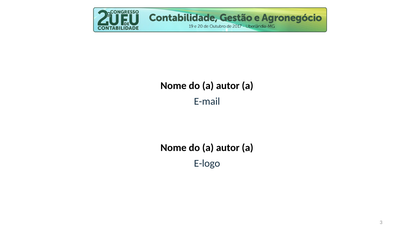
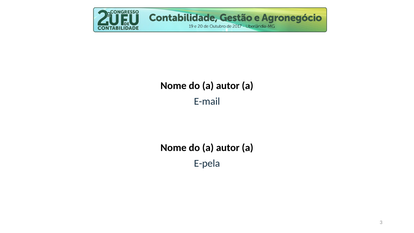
E-logo: E-logo -> E-pela
